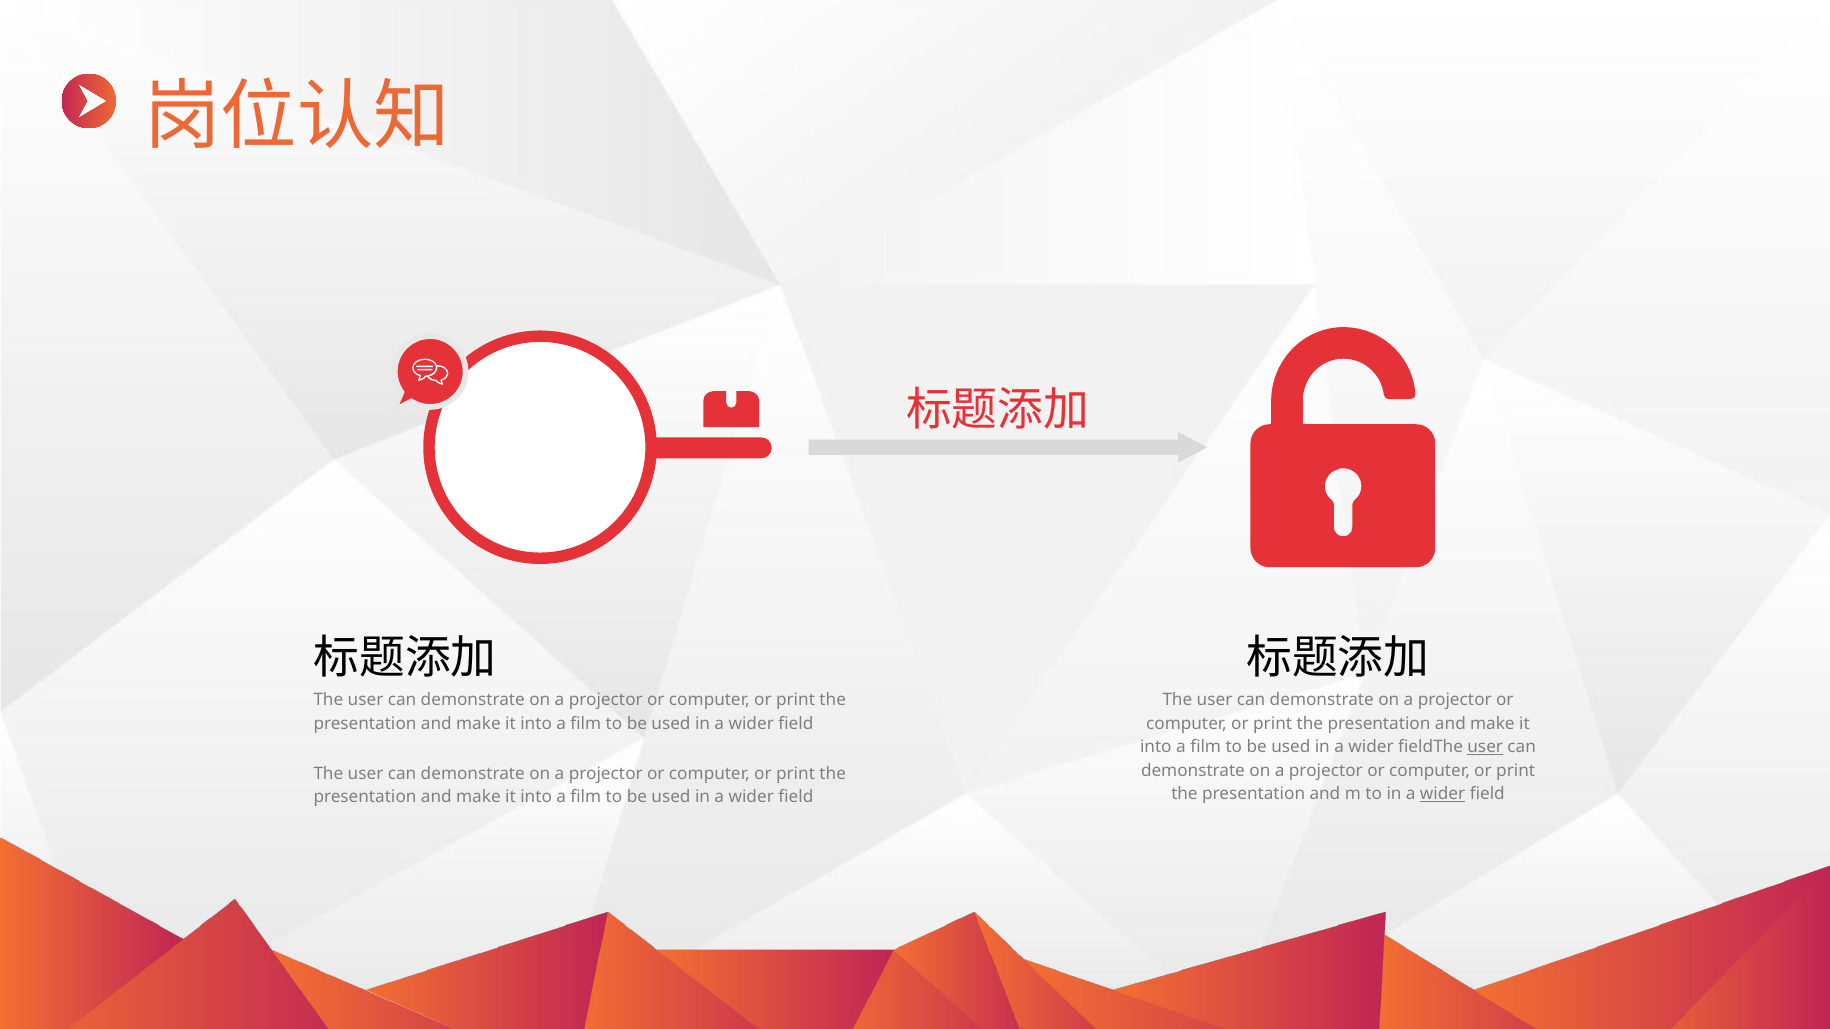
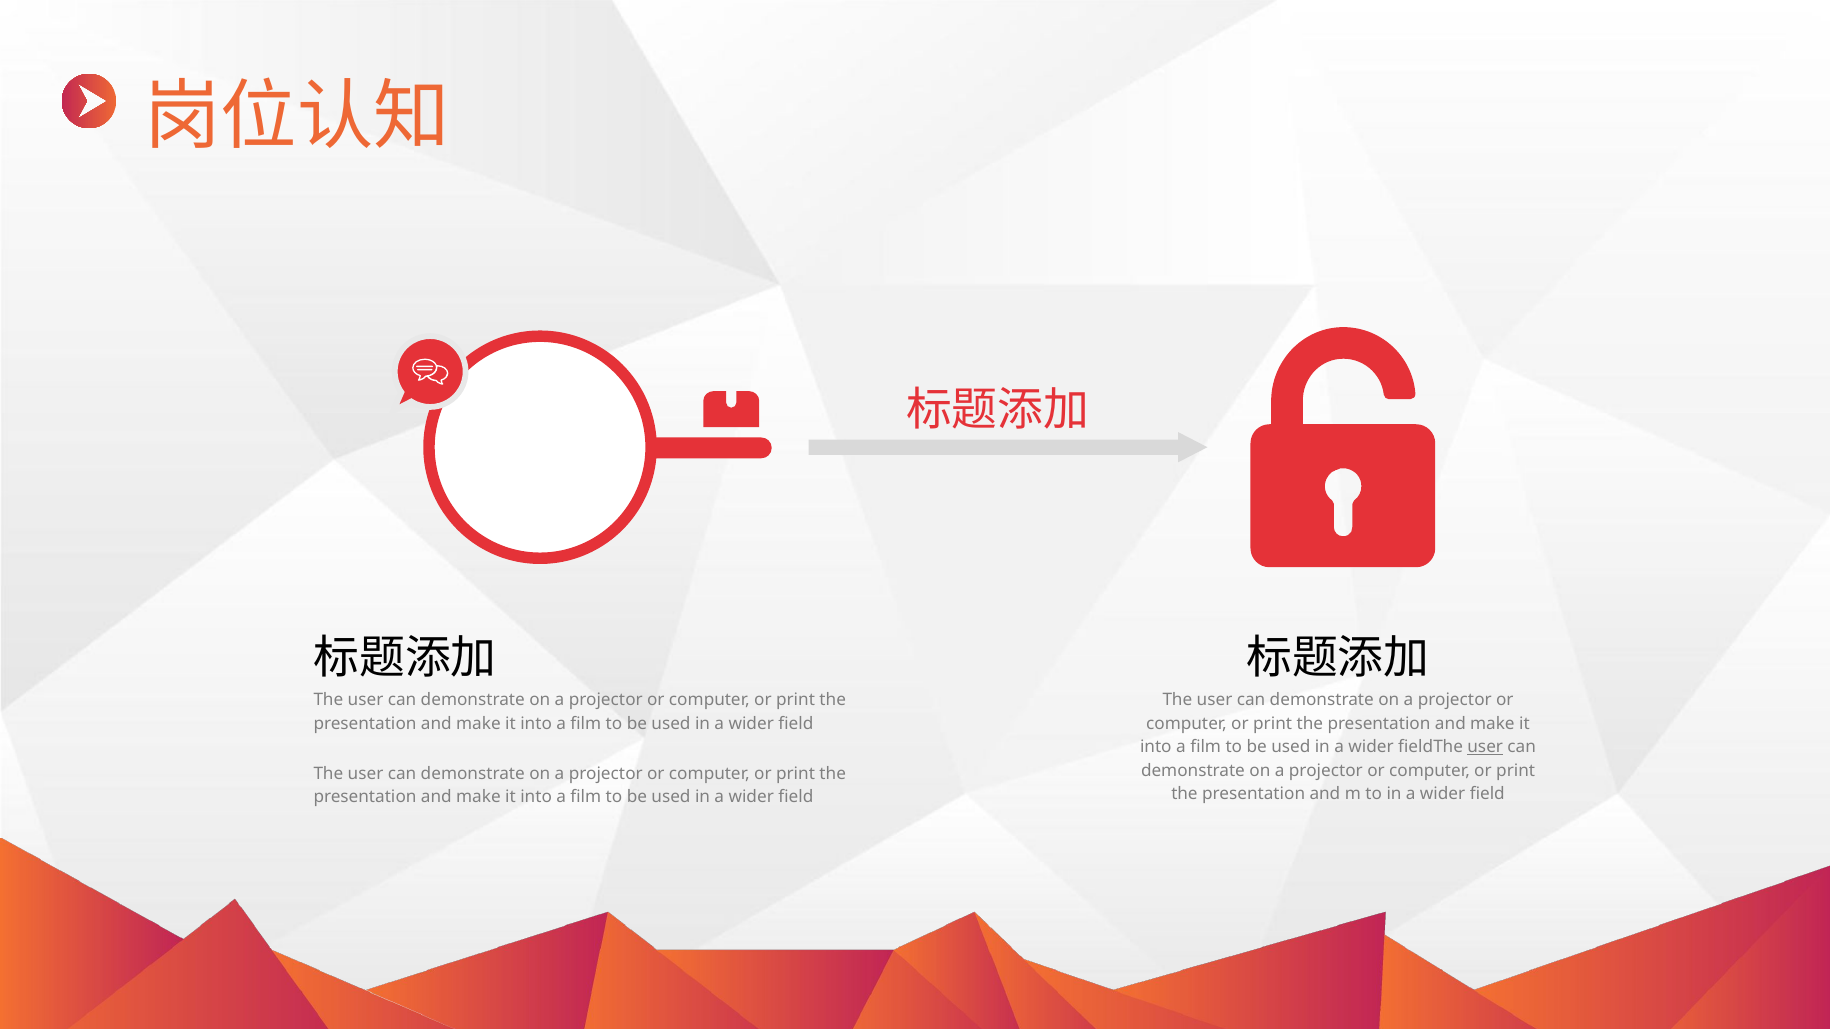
wider at (1443, 794) underline: present -> none
